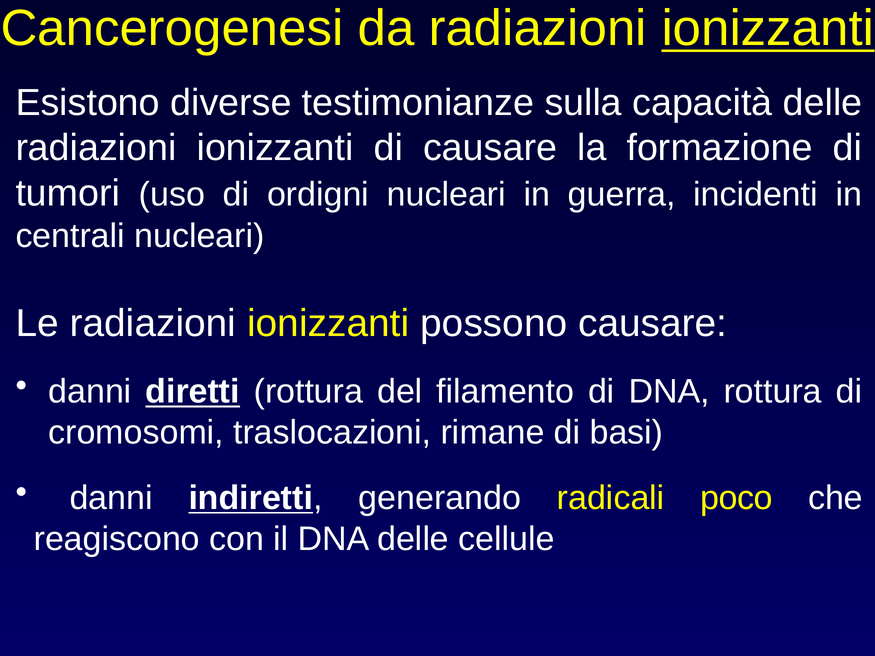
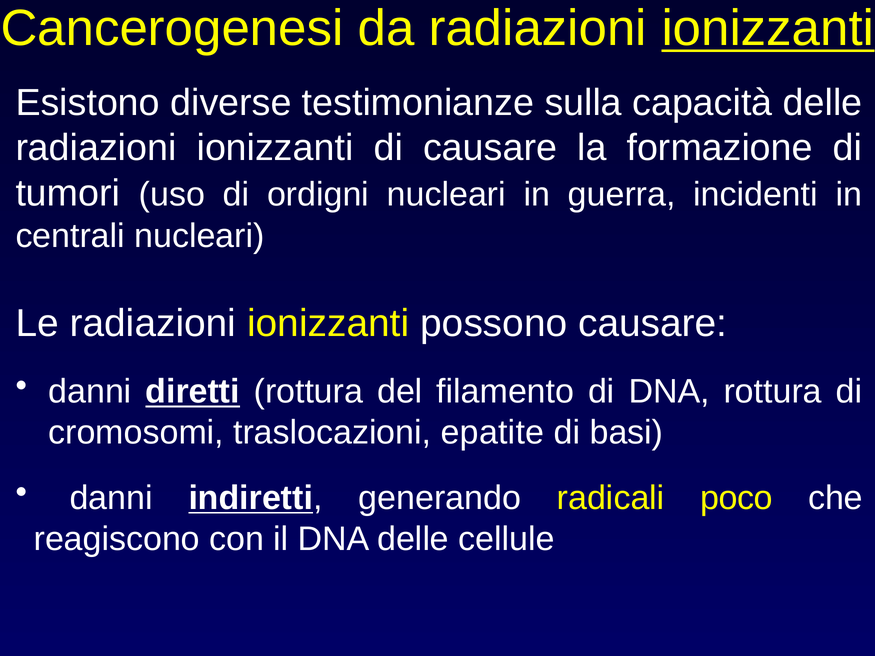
rimane: rimane -> epatite
